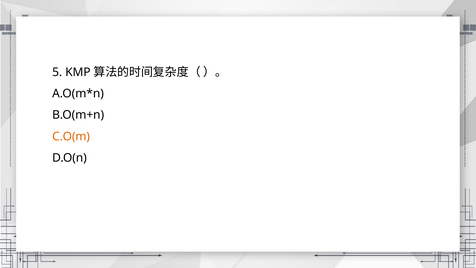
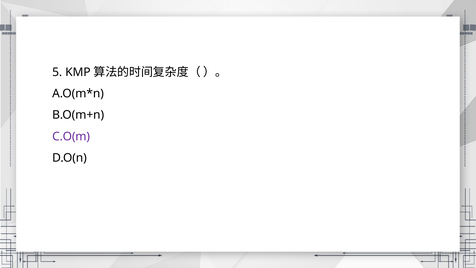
C.O(m colour: orange -> purple
